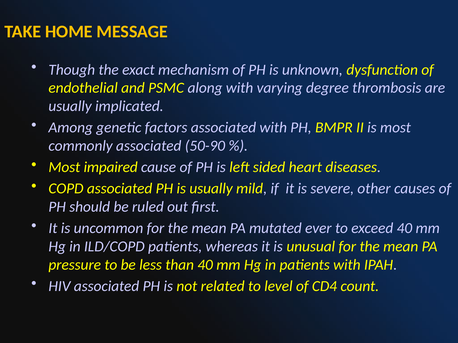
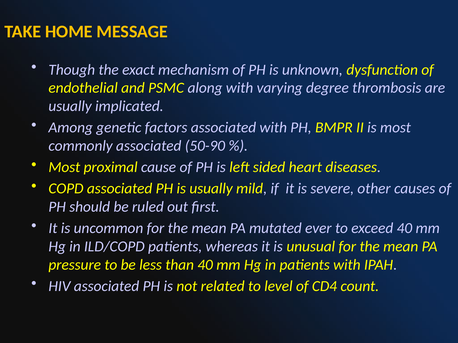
impaired: impaired -> proximal
